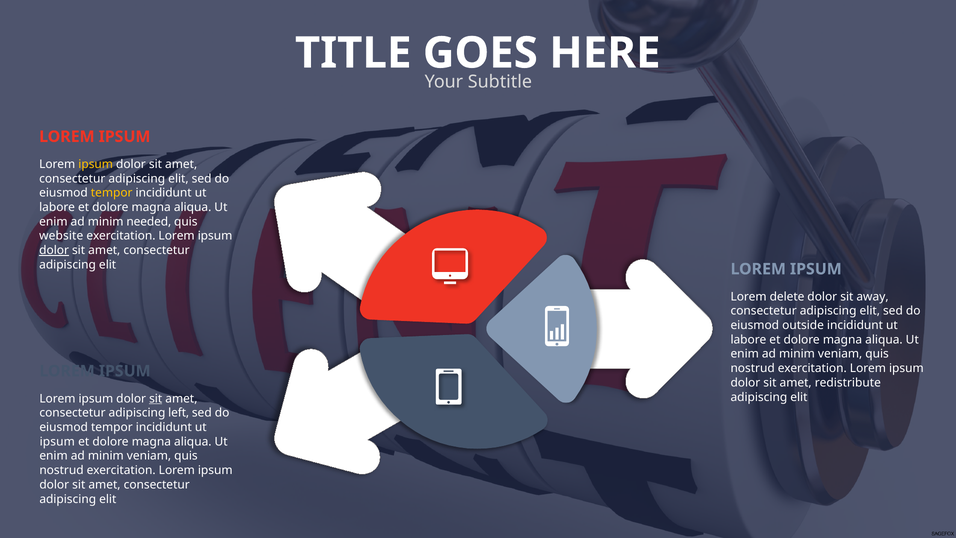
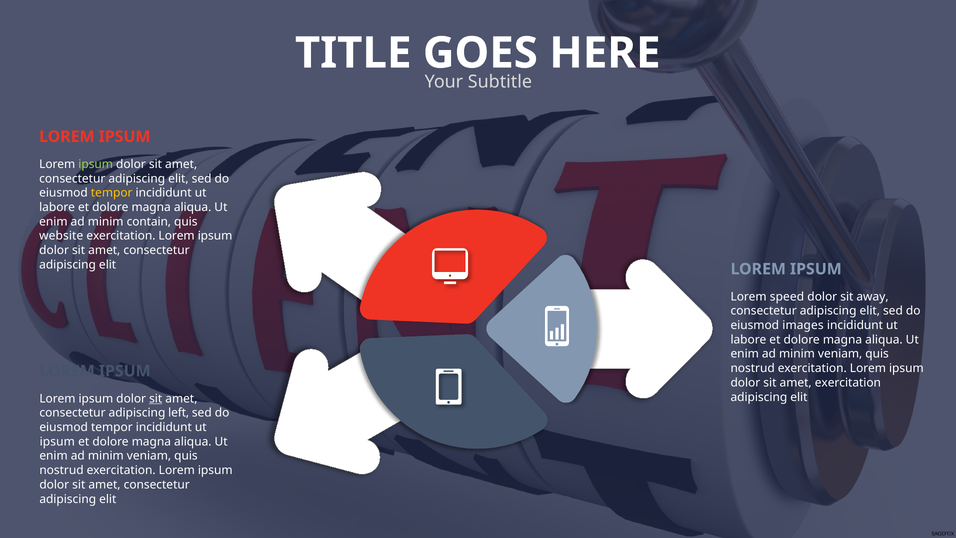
ipsum at (96, 164) colour: yellow -> light green
needed: needed -> contain
dolor at (54, 250) underline: present -> none
delete: delete -> speed
outside: outside -> images
amet redistribute: redistribute -> exercitation
